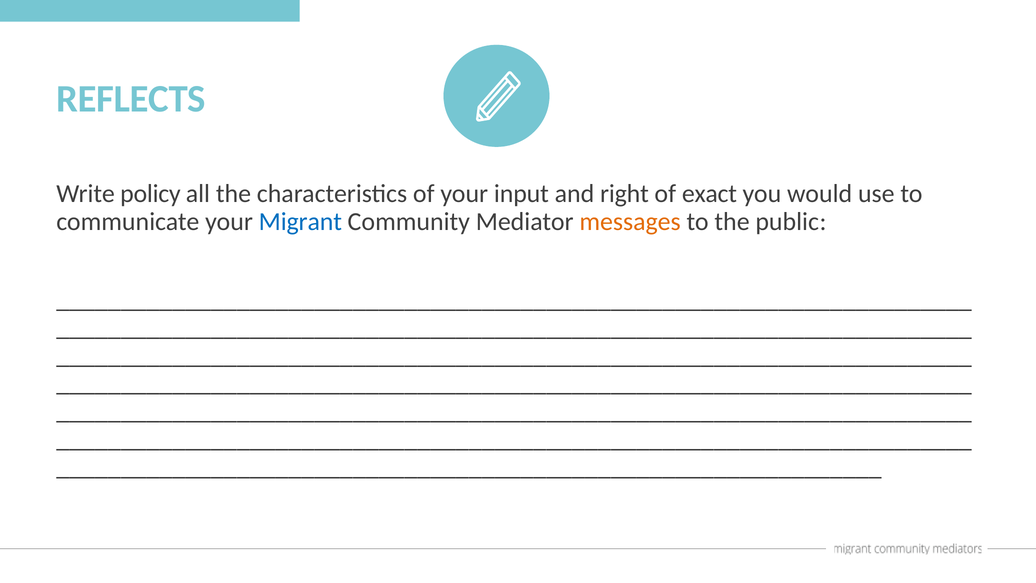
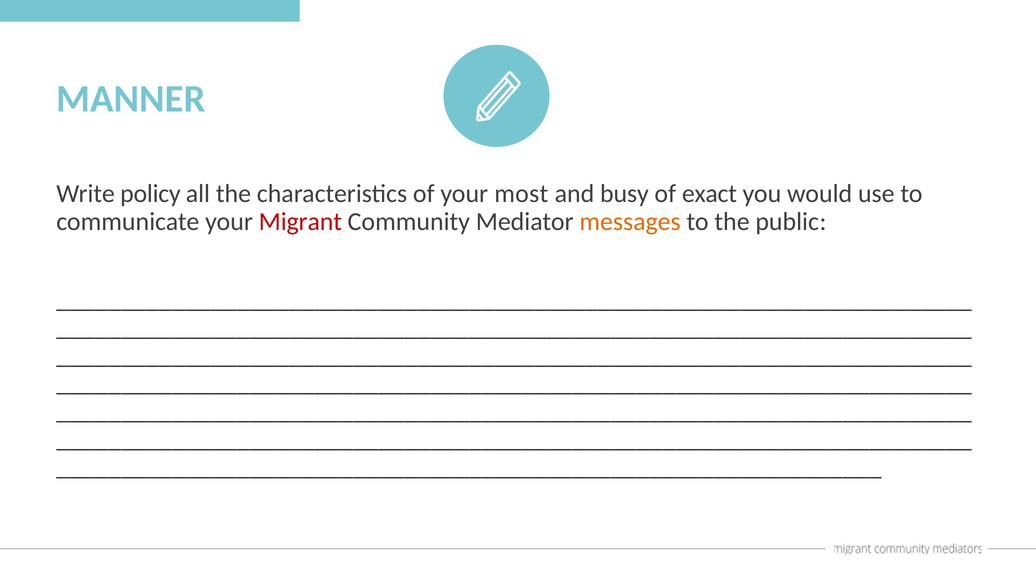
REFLECTS: REFLECTS -> MANNER
input: input -> most
right: right -> busy
Migrant colour: blue -> red
